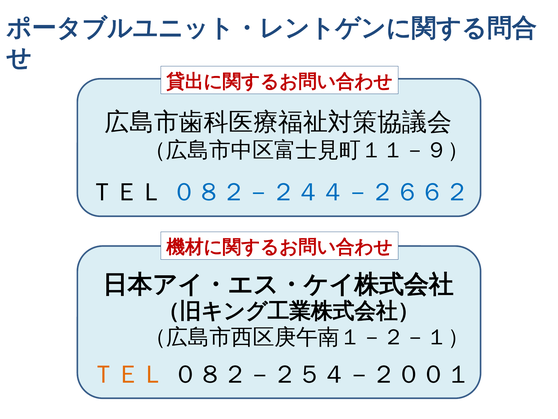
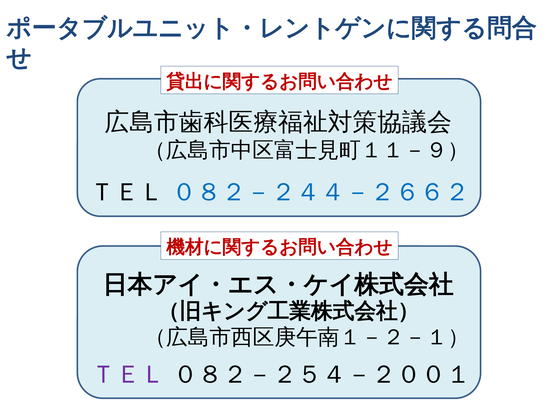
ＴＥＬ at (128, 374) colour: orange -> purple
